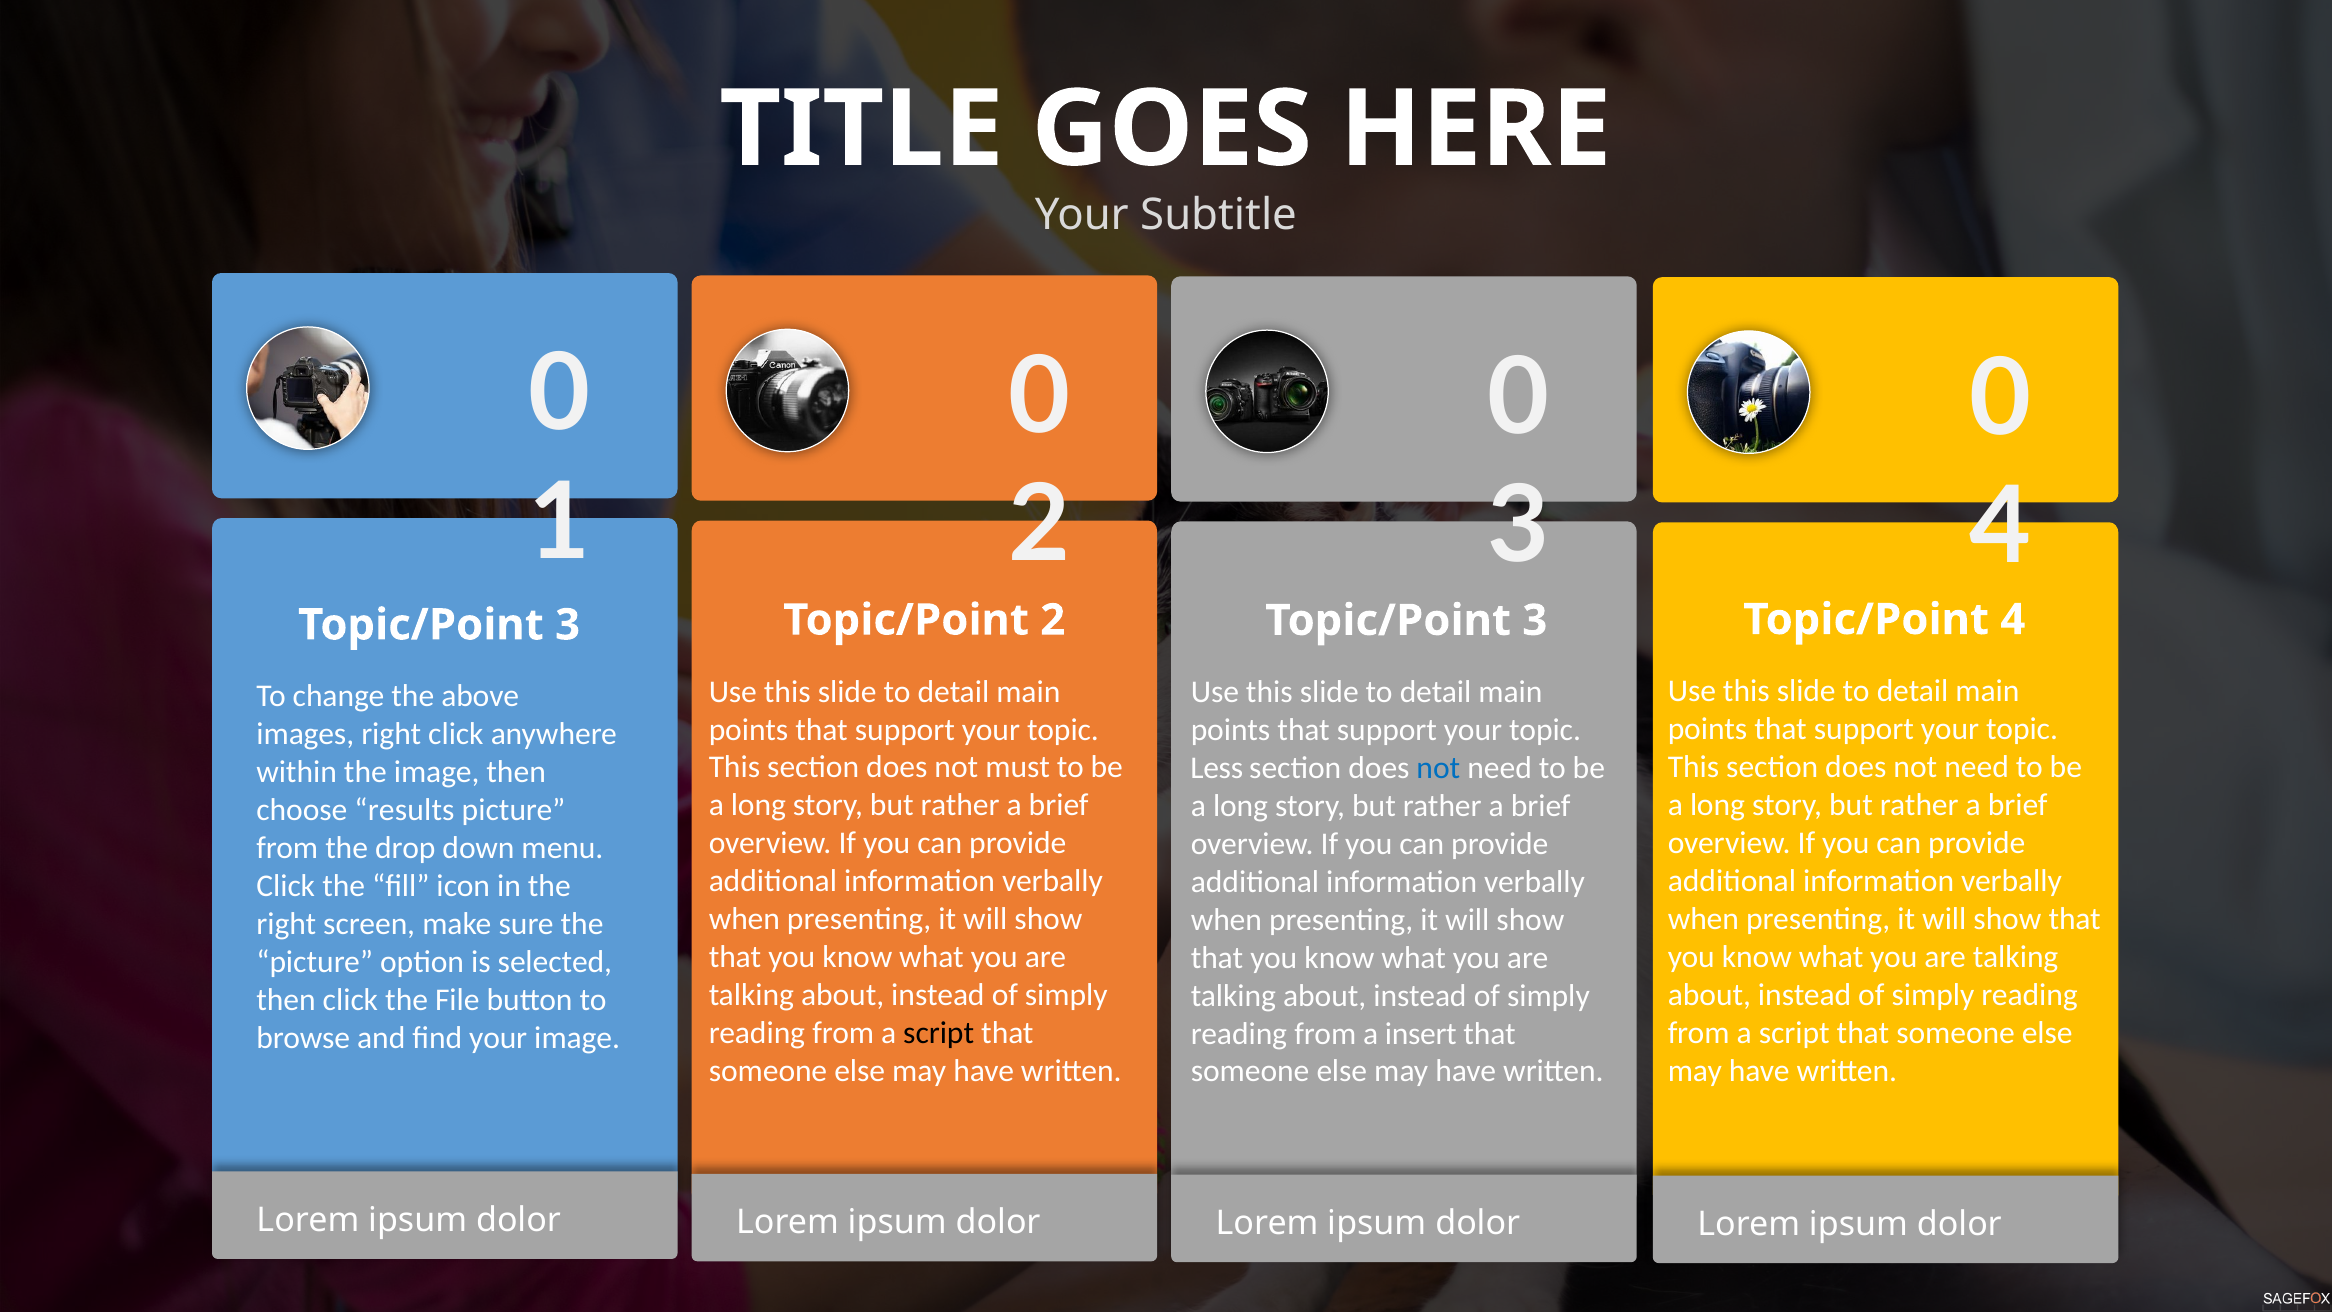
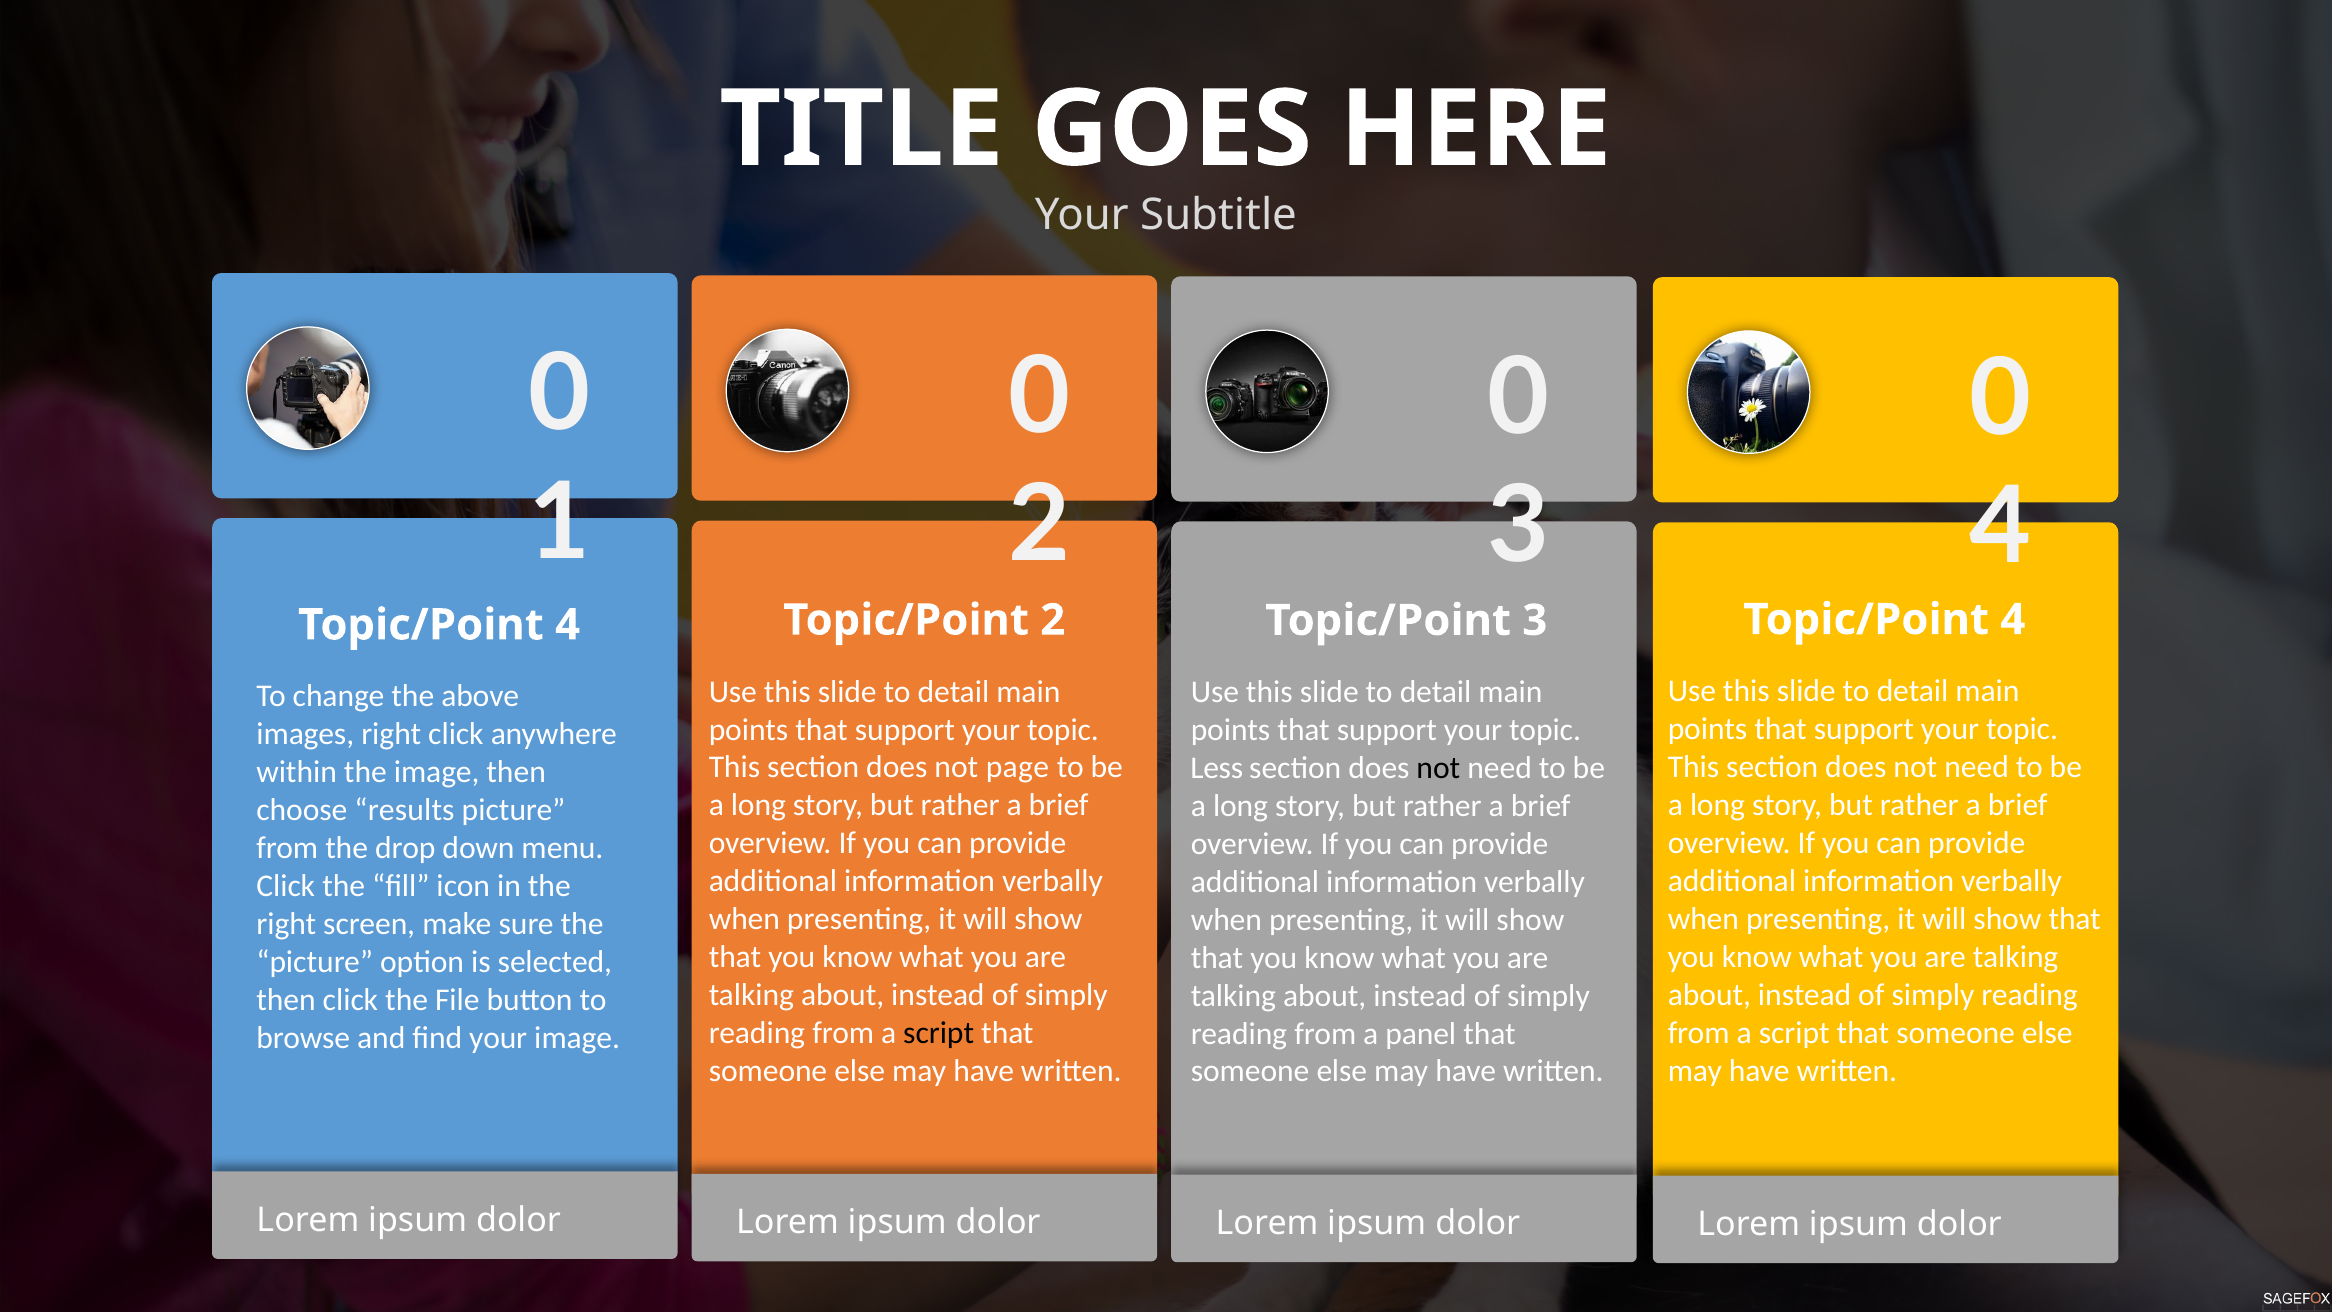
3 at (568, 625): 3 -> 4
must: must -> page
not at (1438, 768) colour: blue -> black
insert: insert -> panel
